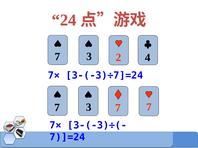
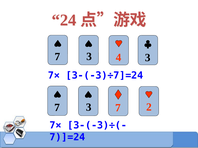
3 4: 4 -> 3
2: 2 -> 4
3 7: 7 -> 2
